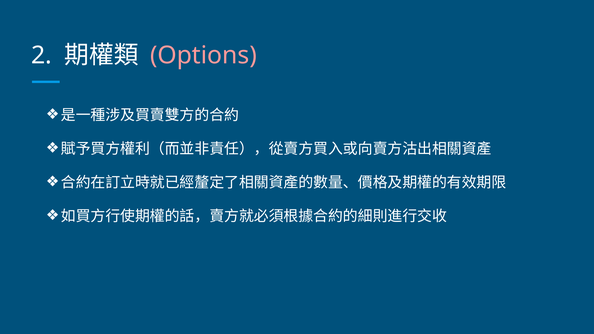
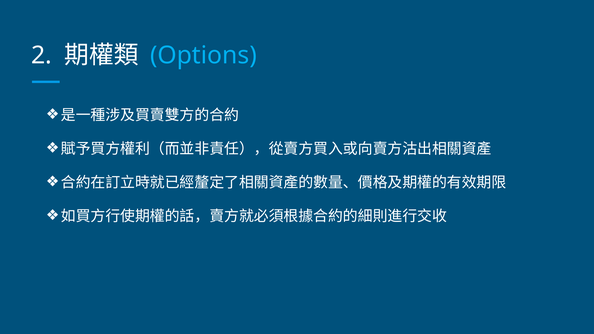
Options colour: pink -> light blue
